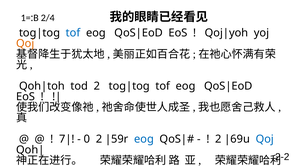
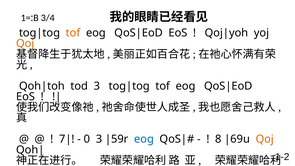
2/4: 2/4 -> 3/4
tof at (73, 33) colour: blue -> orange
tod 2: 2 -> 3
0 2: 2 -> 3
2 at (218, 139): 2 -> 8
Qoj at (265, 139) colour: blue -> orange
2-2: 2-2 -> 1-2
